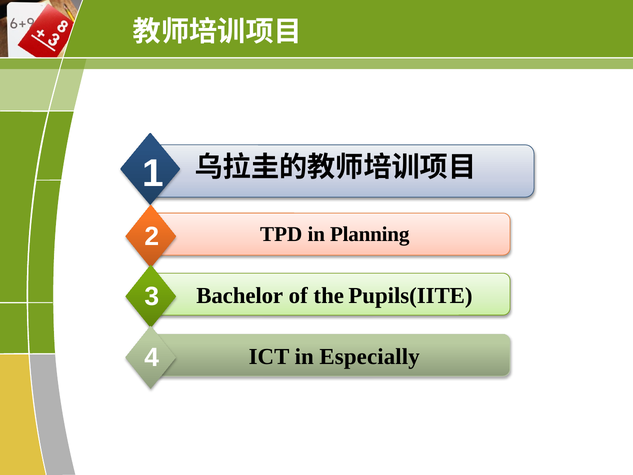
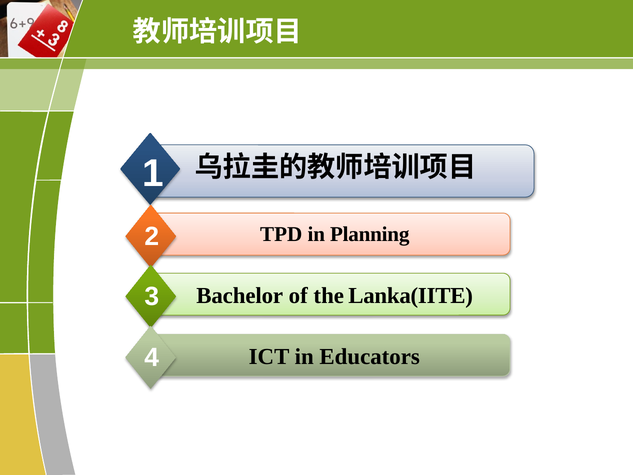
Pupils(IITE: Pupils(IITE -> Lanka(IITE
Especially: Especially -> Educators
